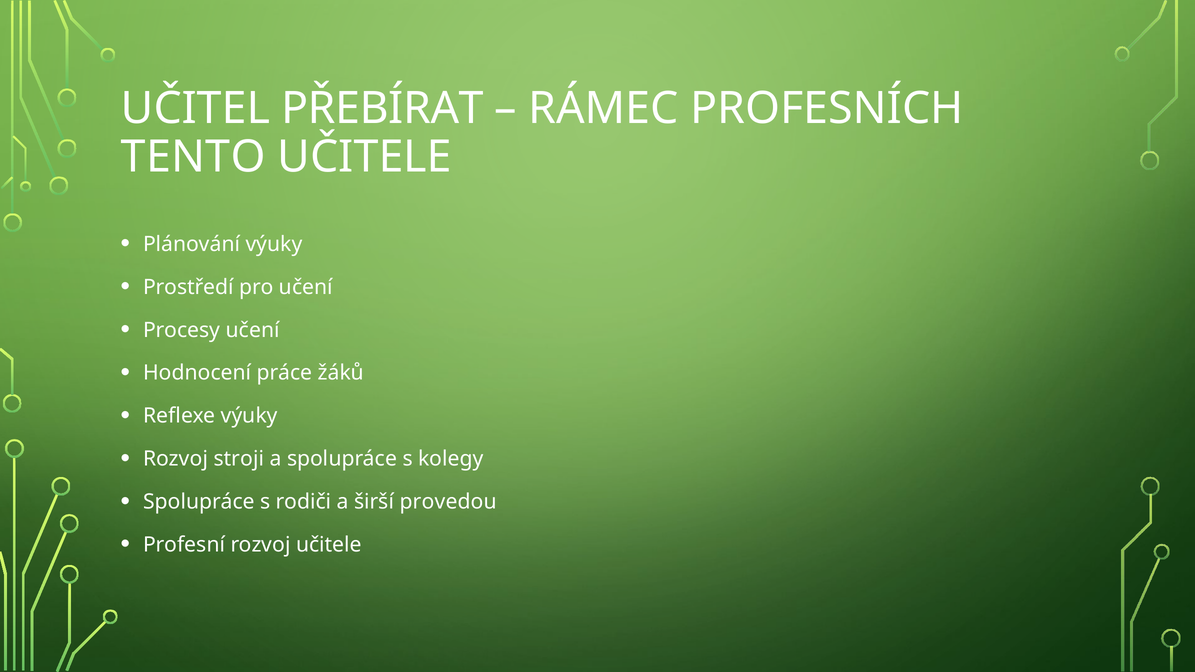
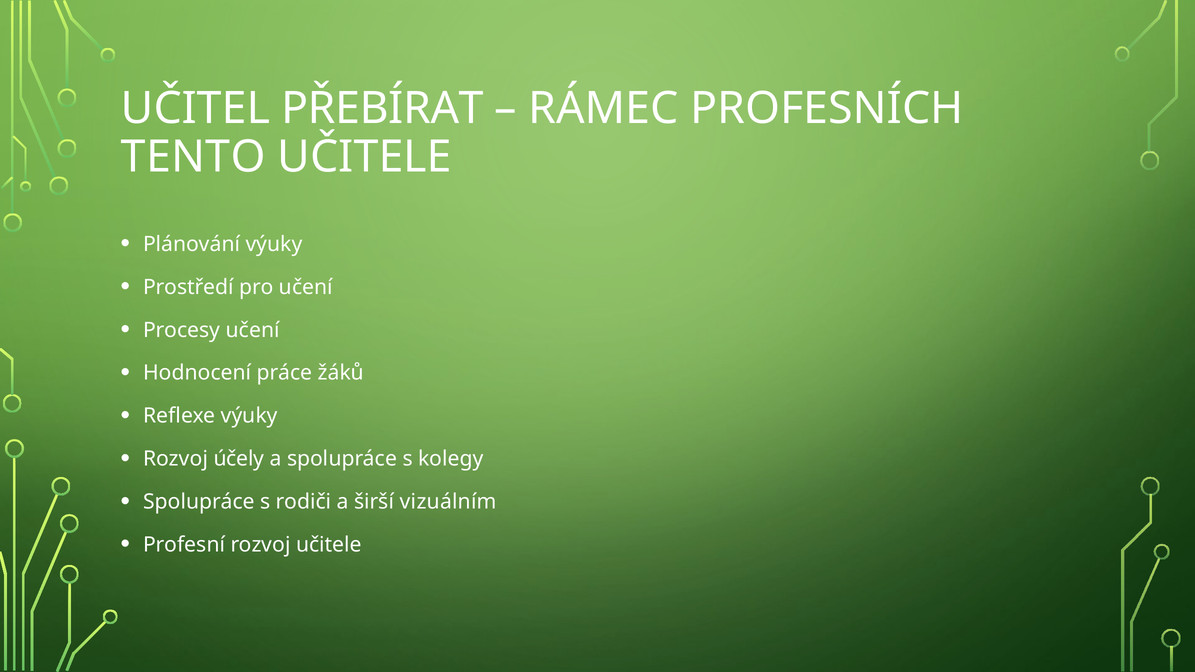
stroji: stroji -> účely
provedou: provedou -> vizuálním
